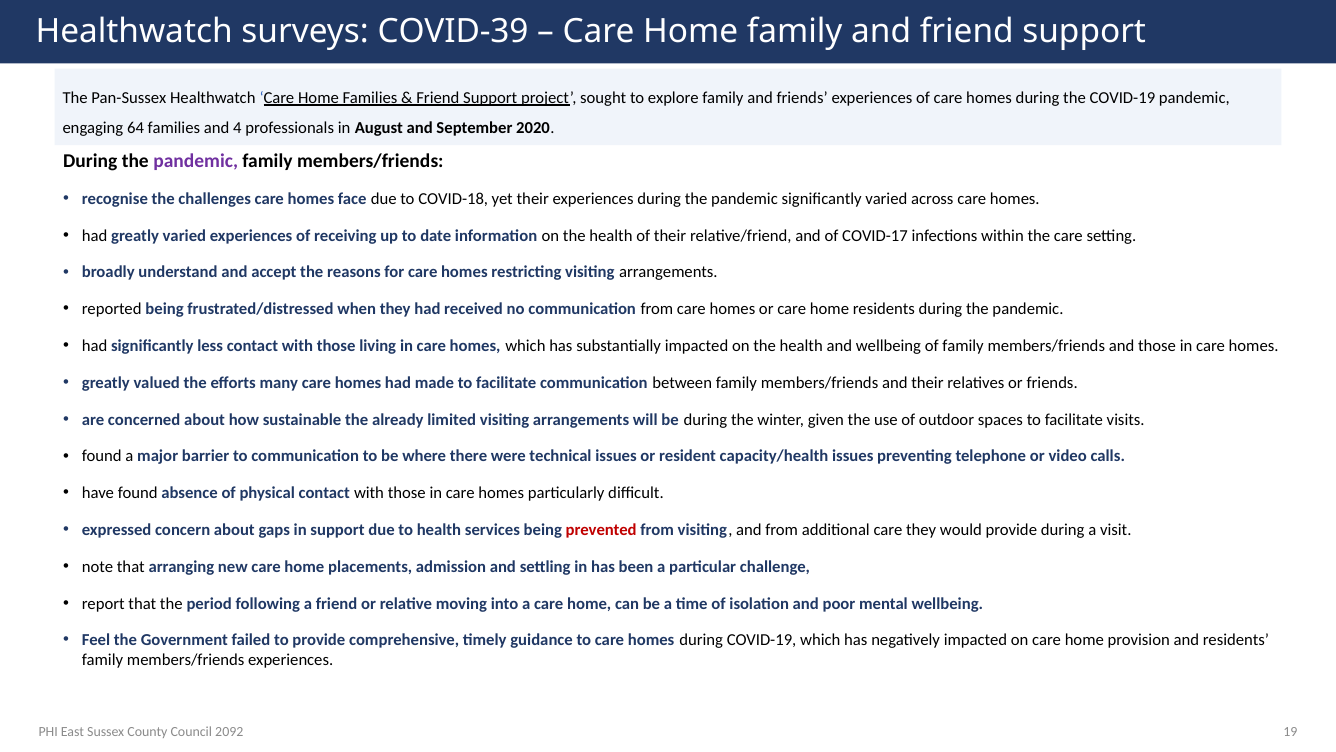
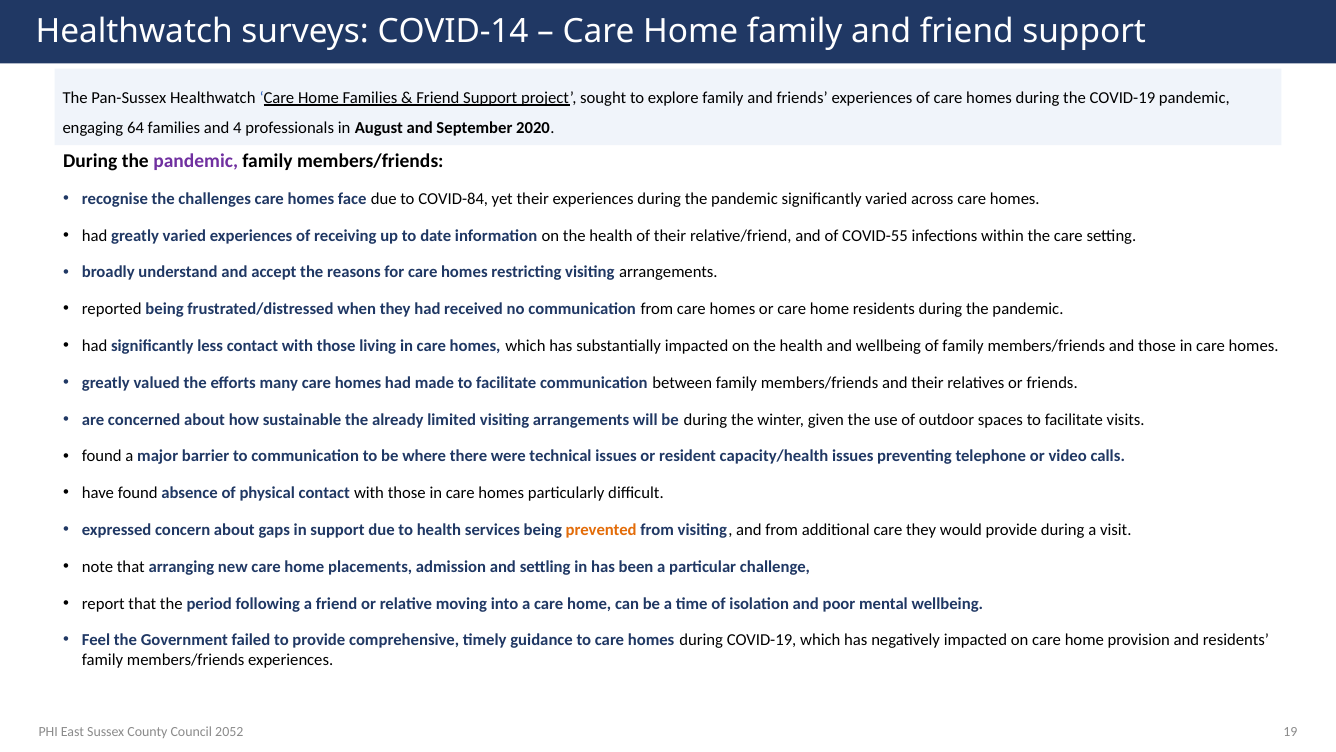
COVID-39: COVID-39 -> COVID-14
COVID-18: COVID-18 -> COVID-84
COVID-17: COVID-17 -> COVID-55
prevented colour: red -> orange
2092: 2092 -> 2052
